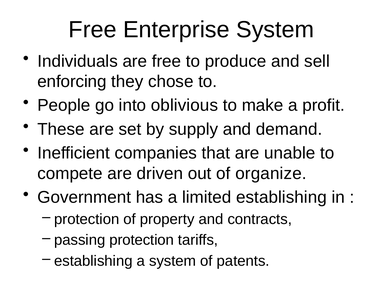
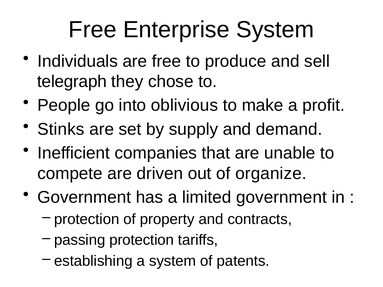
enforcing: enforcing -> telegraph
These: These -> Stinks
limited establishing: establishing -> government
